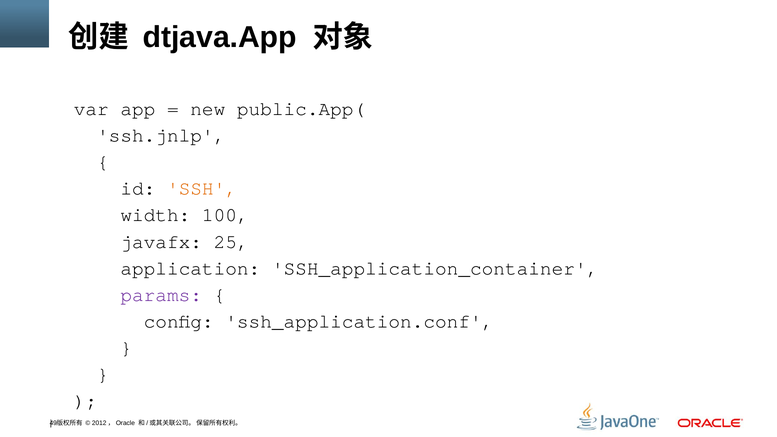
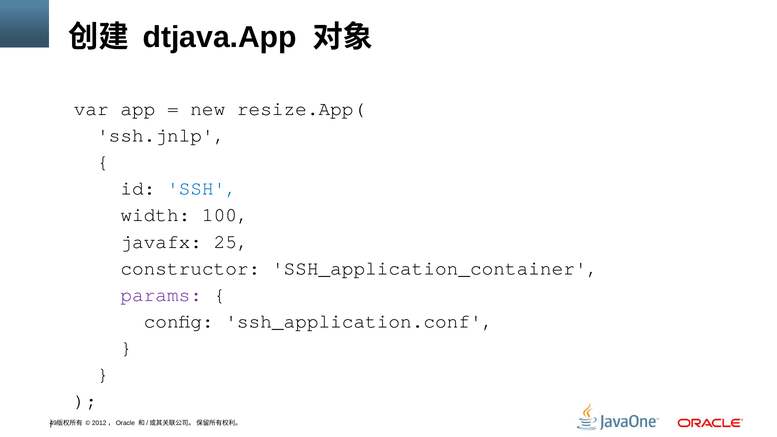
public.App(: public.App( -> resize.App(
SSH colour: orange -> blue
application: application -> constructor
